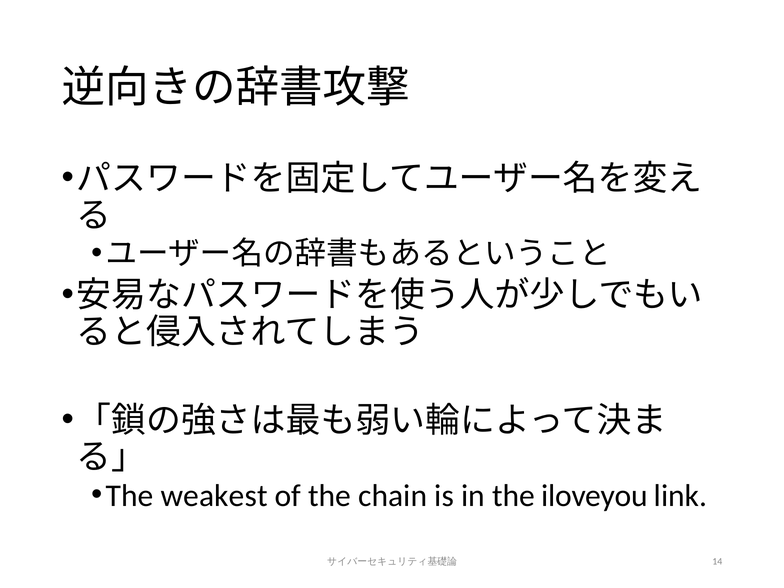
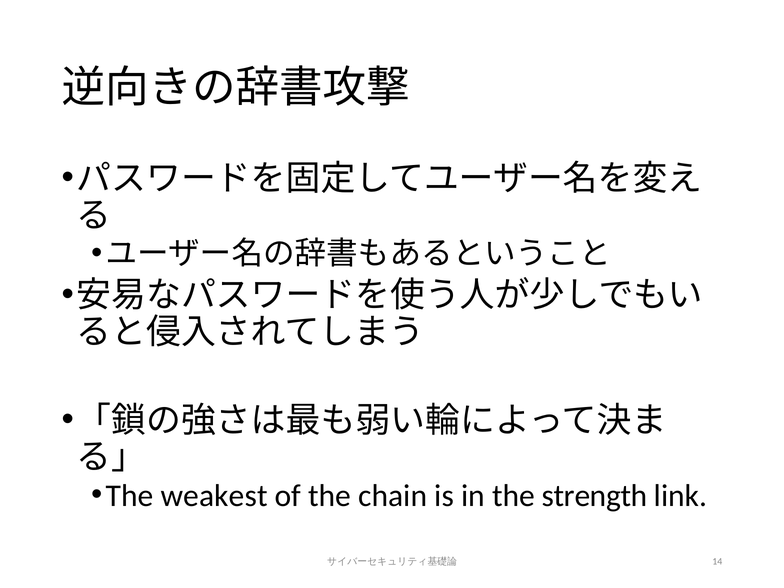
iloveyou: iloveyou -> strength
